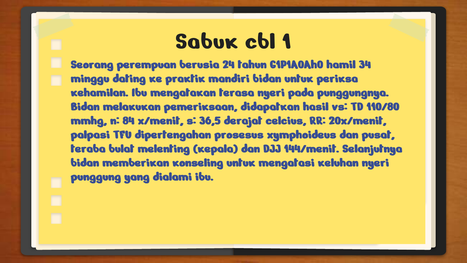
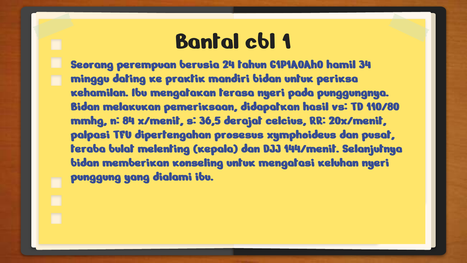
Sabuk: Sabuk -> Bantal
